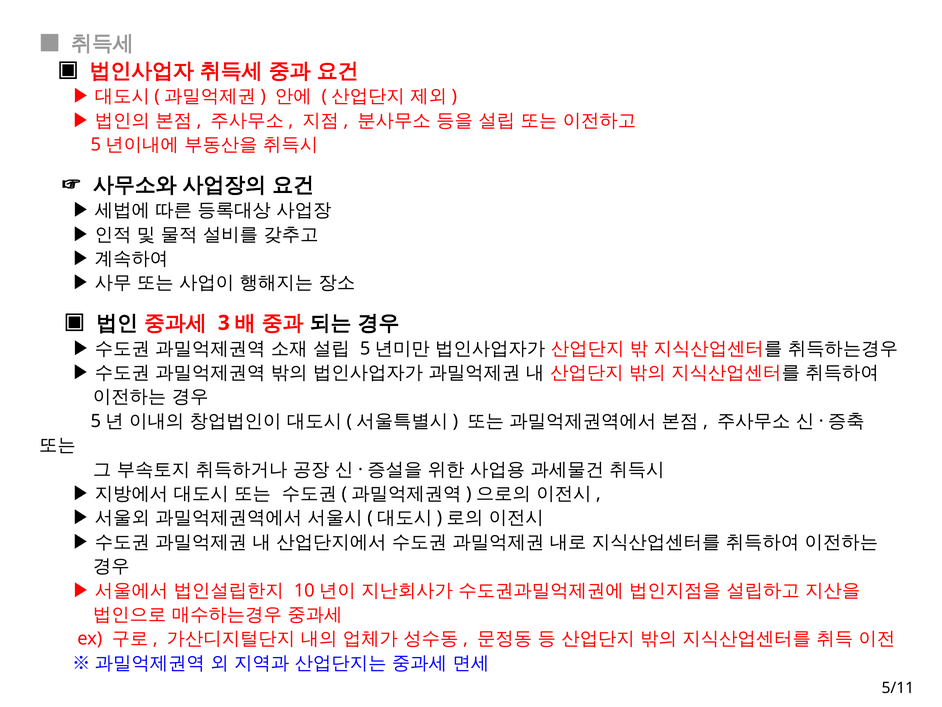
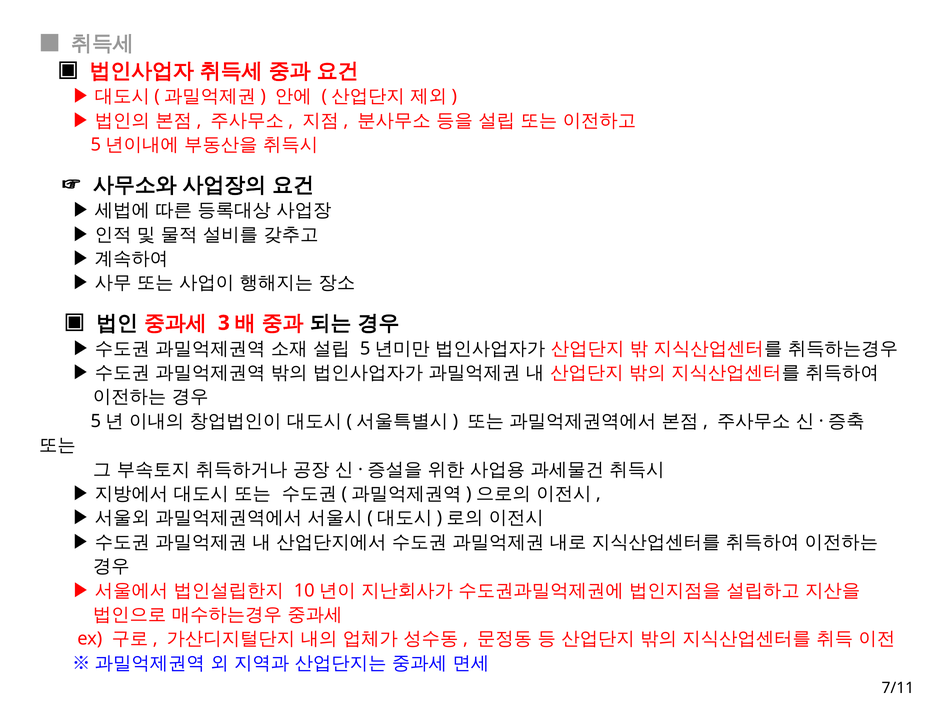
5/11: 5/11 -> 7/11
